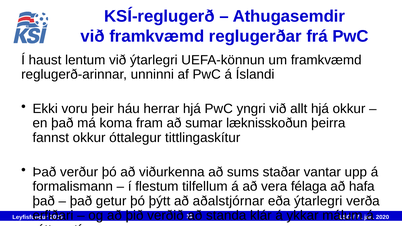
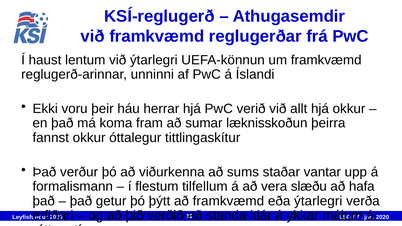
yngri: yngri -> verið
félaga: félaga -> slæðu
að aðalstjórnar: aðalstjórnar -> framkvæmd
